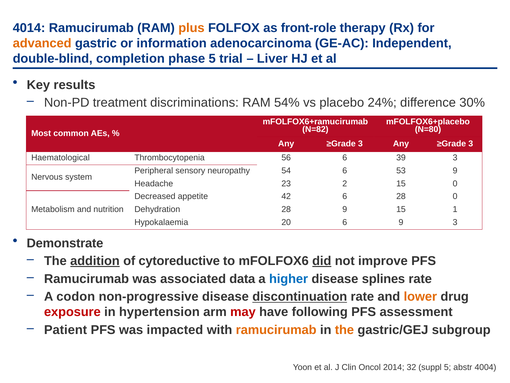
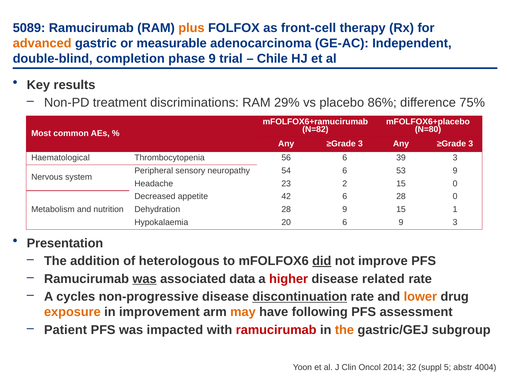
4014: 4014 -> 5089
front-role: front-role -> front-cell
information: information -> measurable
phase 5: 5 -> 9
Liver: Liver -> Chile
54%: 54% -> 29%
24%: 24% -> 86%
30%: 30% -> 75%
Demonstrate: Demonstrate -> Presentation
addition underline: present -> none
cytoreductive: cytoreductive -> heterologous
was at (145, 279) underline: none -> present
higher colour: blue -> red
splines: splines -> related
codon: codon -> cycles
exposure colour: red -> orange
hypertension: hypertension -> improvement
may colour: red -> orange
ramucirumab at (276, 330) colour: orange -> red
